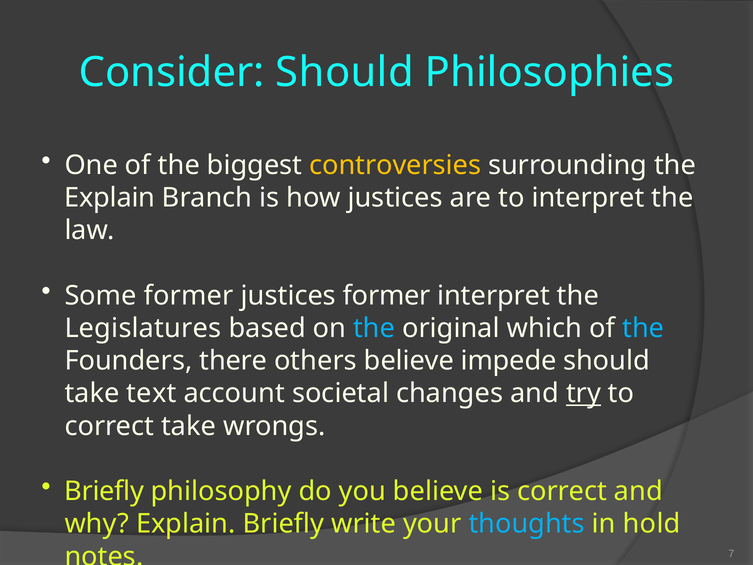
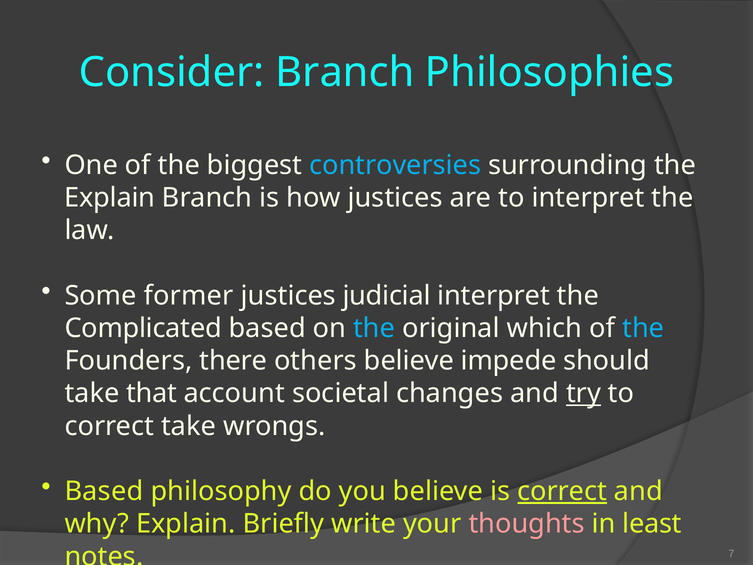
Consider Should: Should -> Branch
controversies colour: yellow -> light blue
justices former: former -> judicial
Legislatures: Legislatures -> Complicated
text: text -> that
Briefly at (104, 491): Briefly -> Based
correct at (562, 491) underline: none -> present
thoughts colour: light blue -> pink
hold: hold -> least
